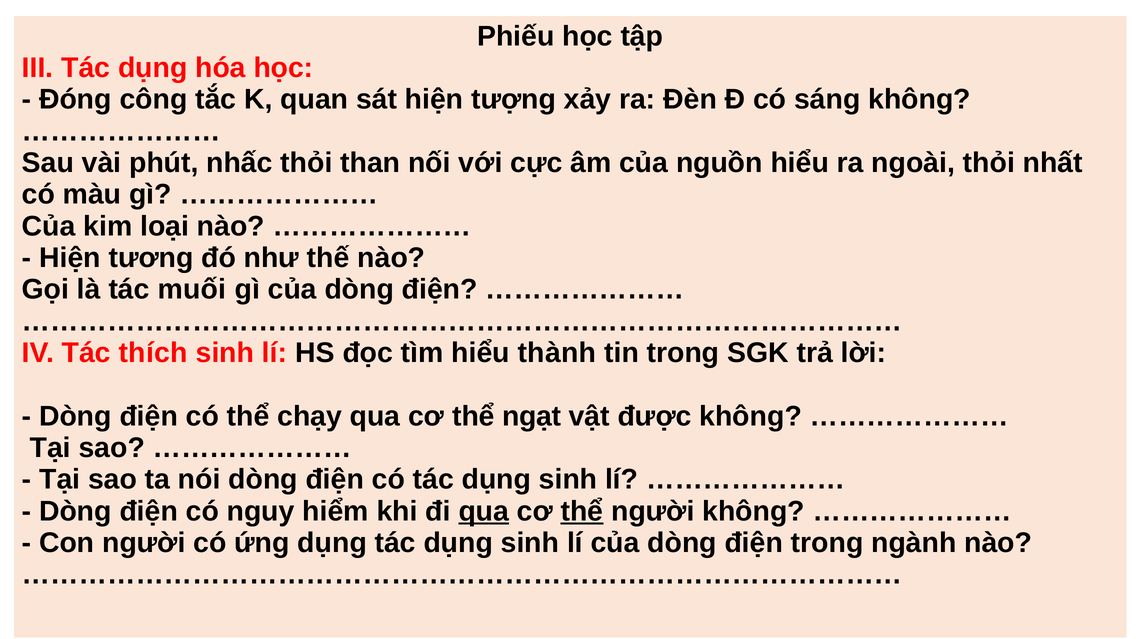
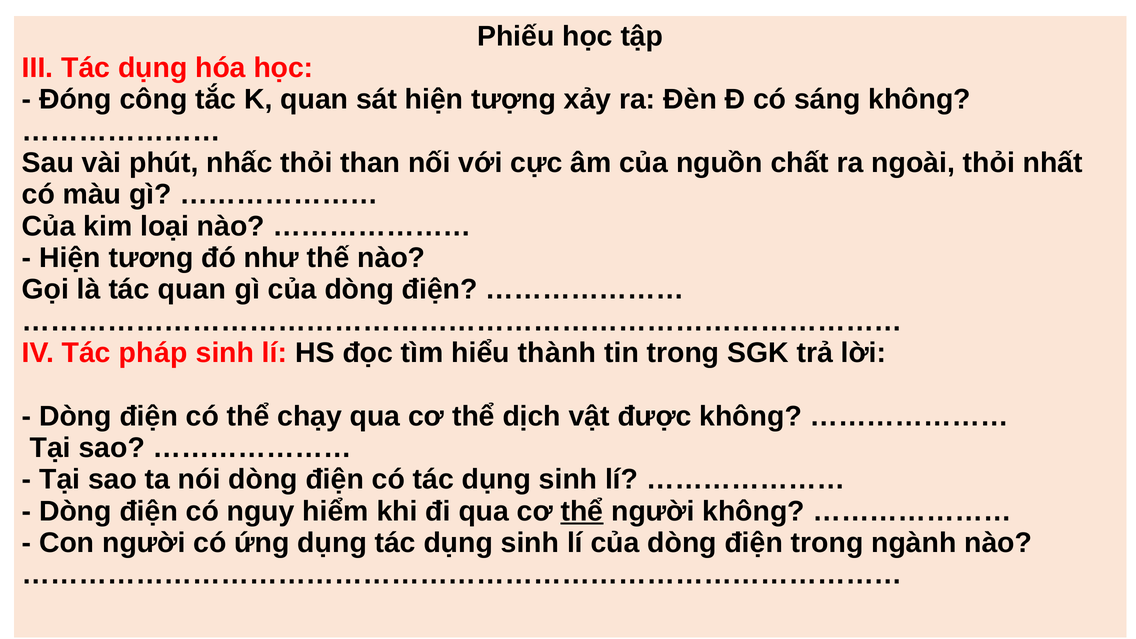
nguồn hiểu: hiểu -> chất
tác muối: muối -> quan
thích: thích -> pháp
ngạt: ngạt -> dịch
qua at (484, 511) underline: present -> none
